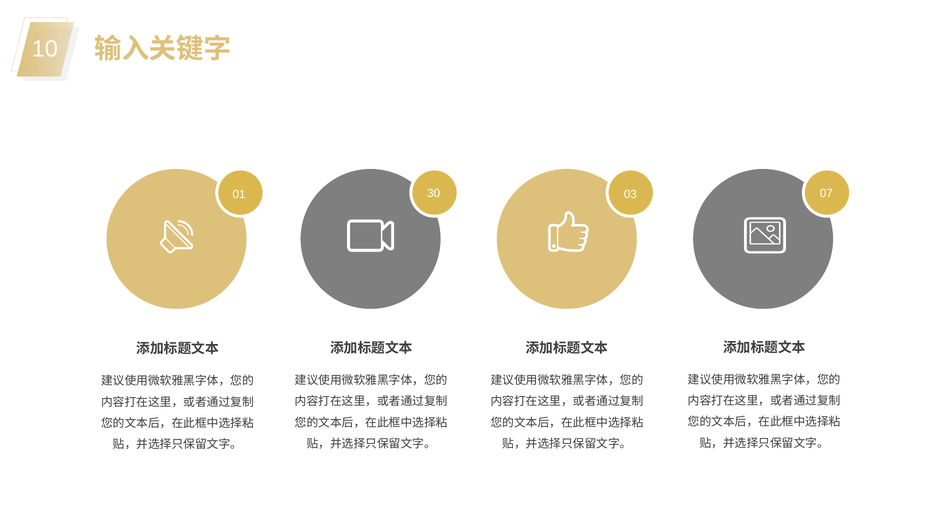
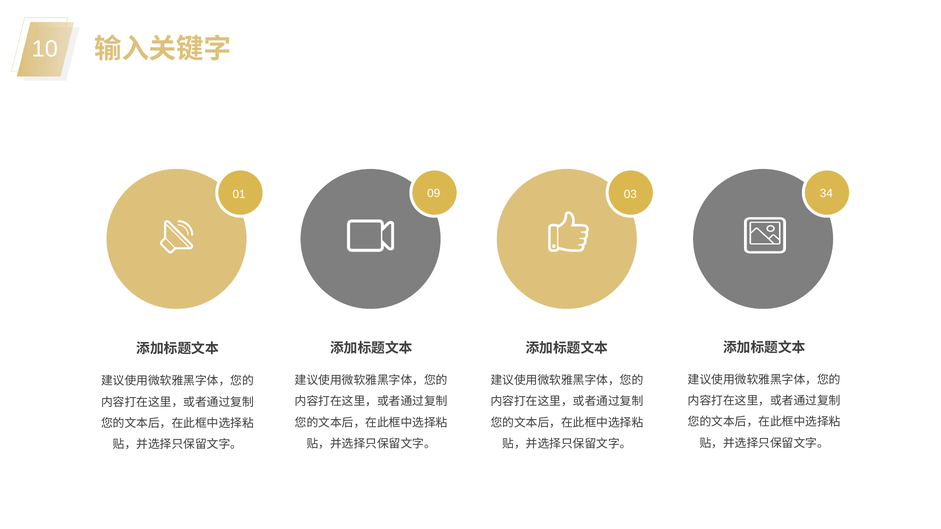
30: 30 -> 09
07: 07 -> 34
